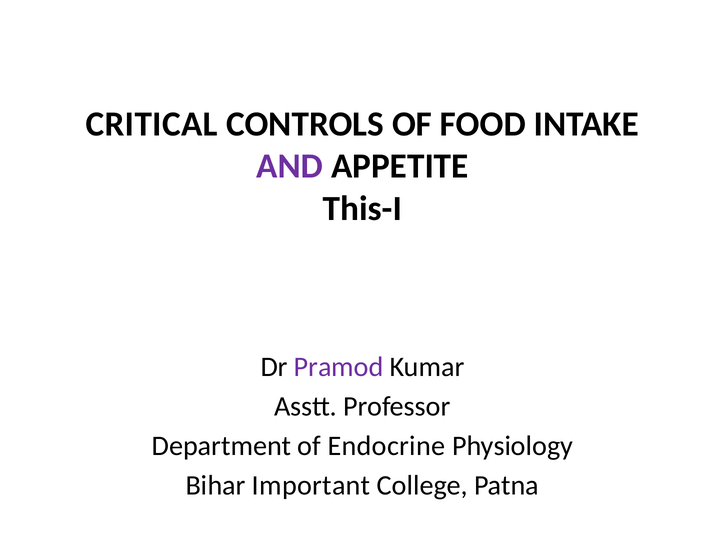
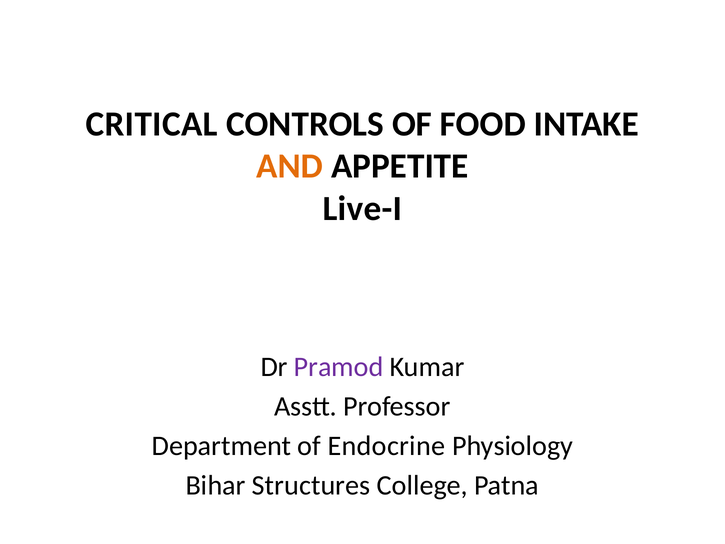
AND colour: purple -> orange
This-I: This-I -> Live-I
Important: Important -> Structures
